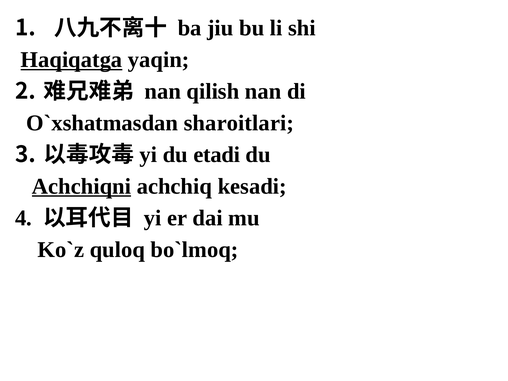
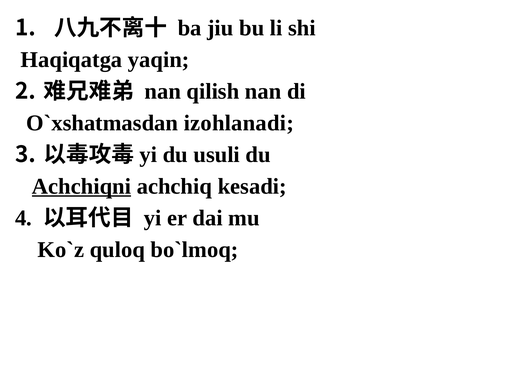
Haqiqatga underline: present -> none
sharoitlari: sharoitlari -> izohlanadi
etadi: etadi -> usuli
